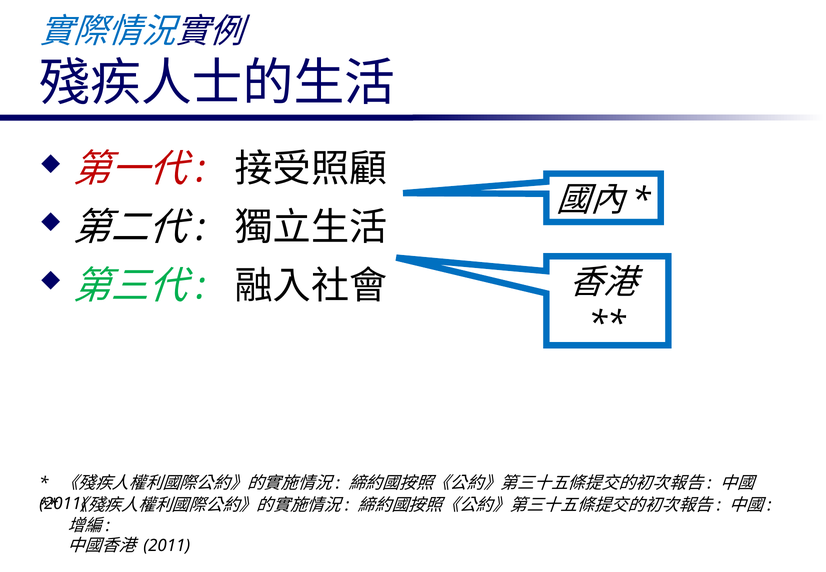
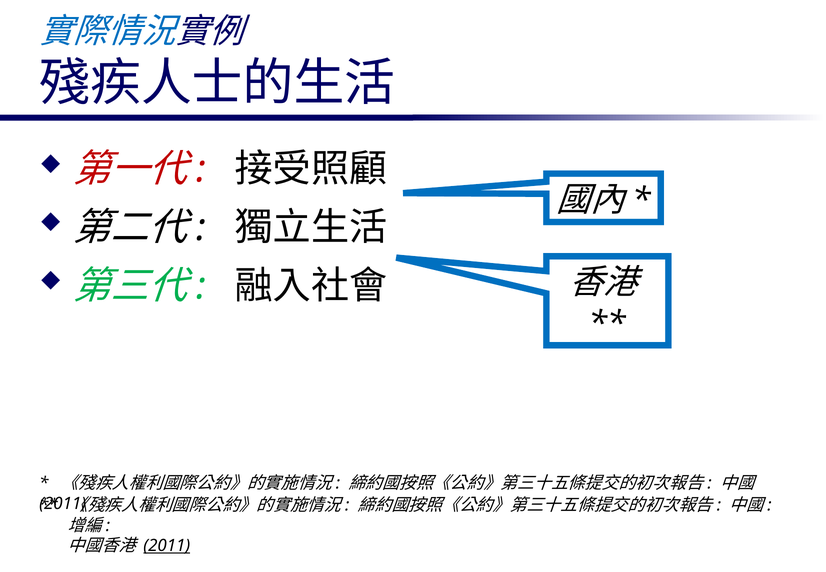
2011 at (167, 546) underline: none -> present
